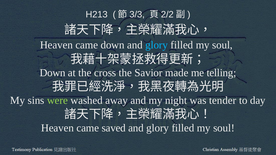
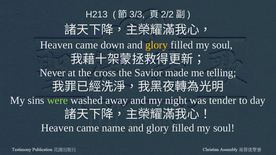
glory at (157, 45) colour: light blue -> yellow
Down at (53, 73): Down -> Never
saved: saved -> name
